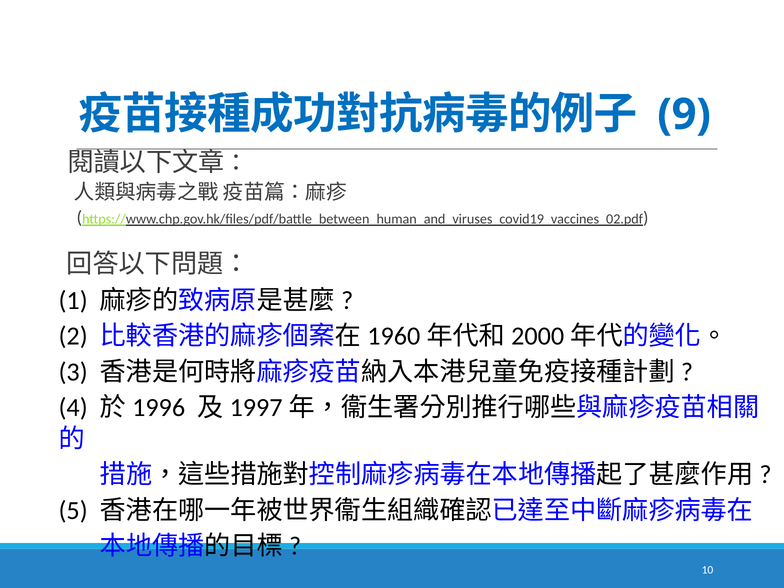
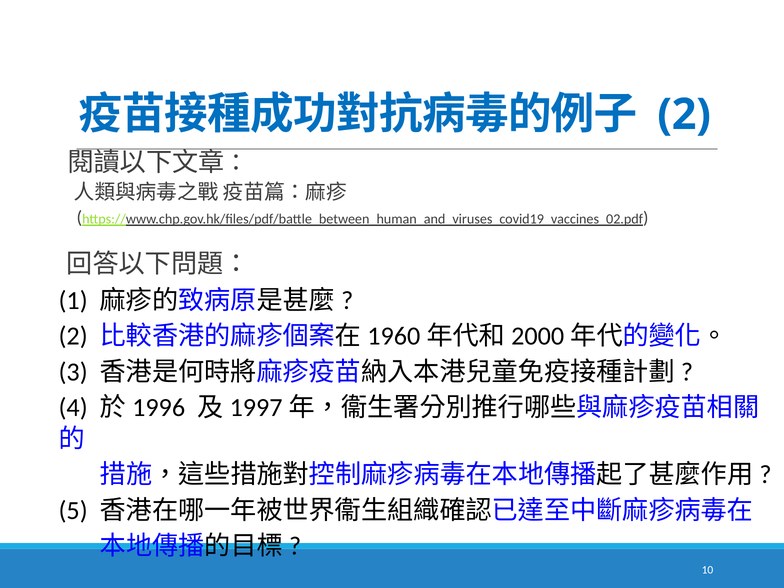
9 at (684, 115): 9 -> 2
